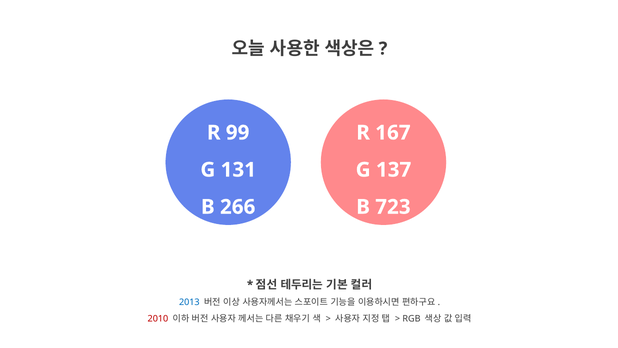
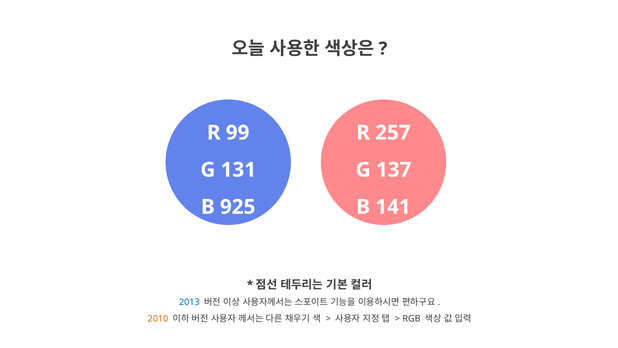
167: 167 -> 257
266: 266 -> 925
723: 723 -> 141
2010 colour: red -> orange
